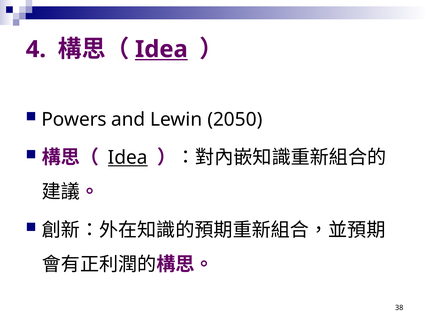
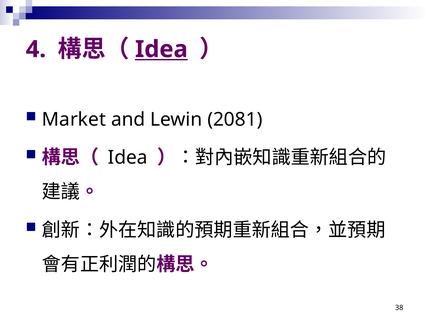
Powers: Powers -> Market
2050: 2050 -> 2081
Idea at (128, 157) underline: present -> none
